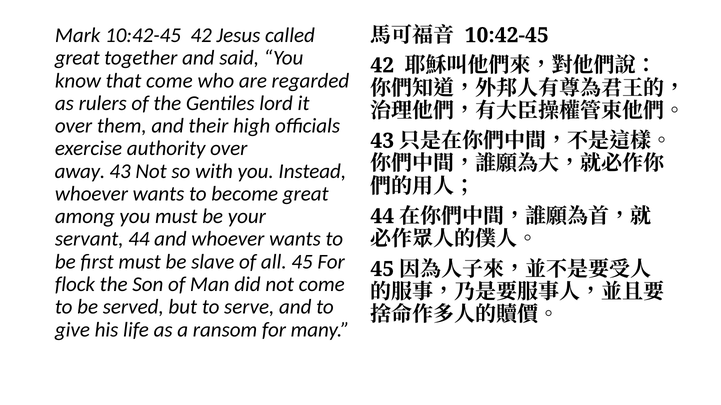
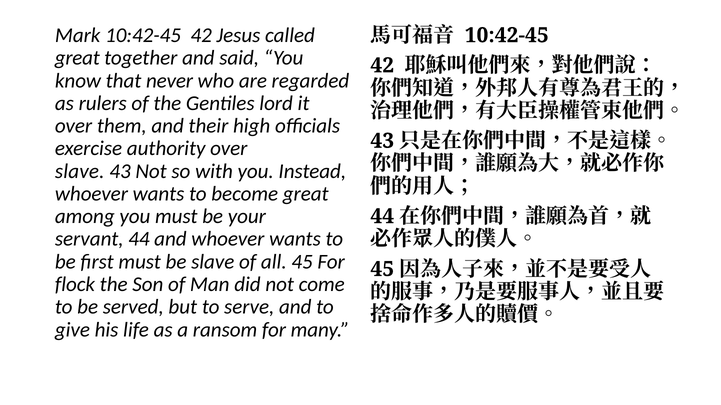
that come: come -> never
away at (80, 171): away -> slave
